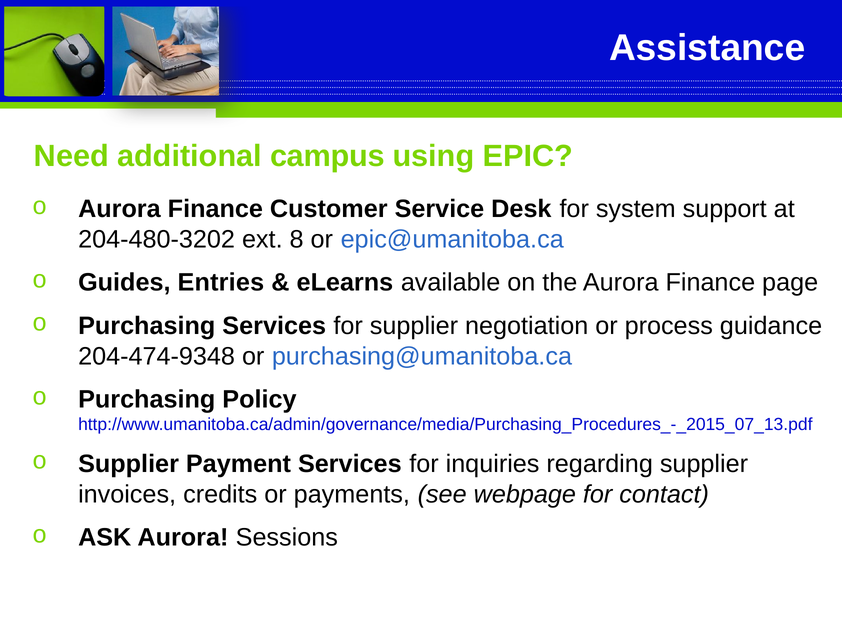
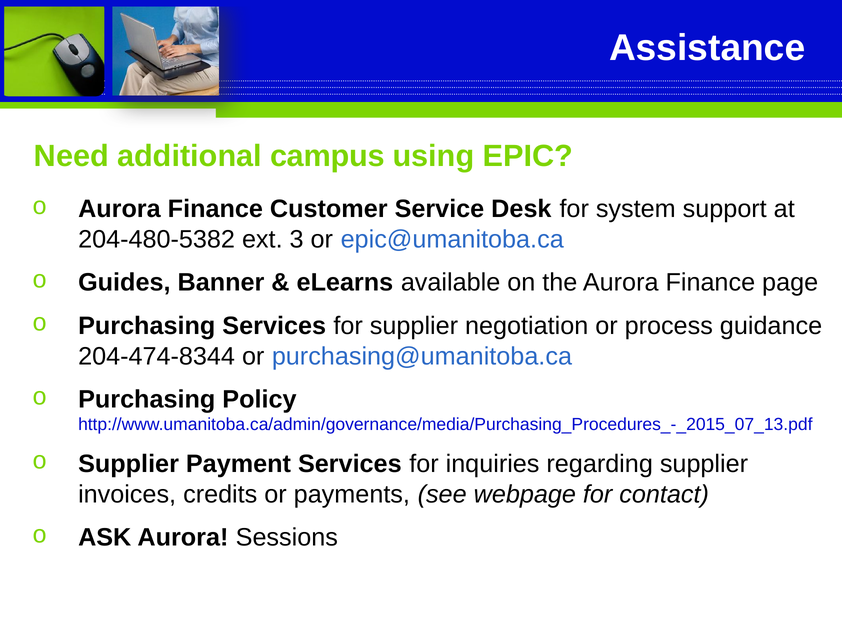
204-480-3202: 204-480-3202 -> 204-480-5382
8: 8 -> 3
Entries: Entries -> Banner
204-474-9348: 204-474-9348 -> 204-474-8344
